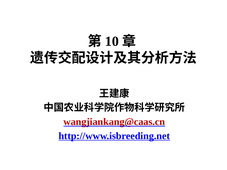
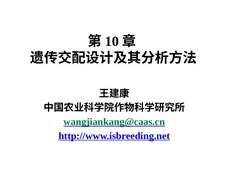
wangjiankang@caas.cn colour: red -> green
